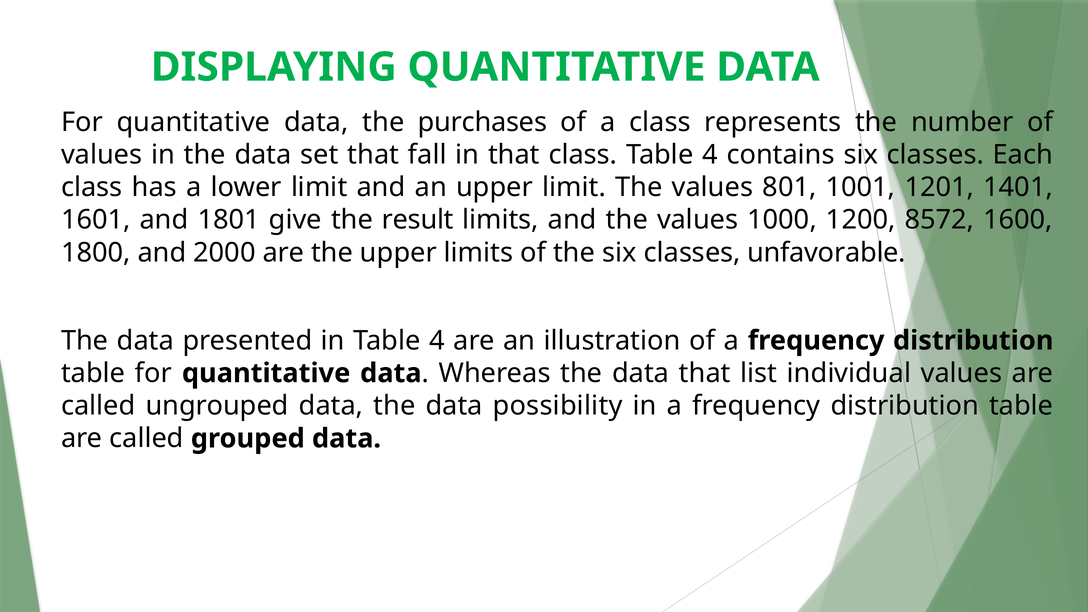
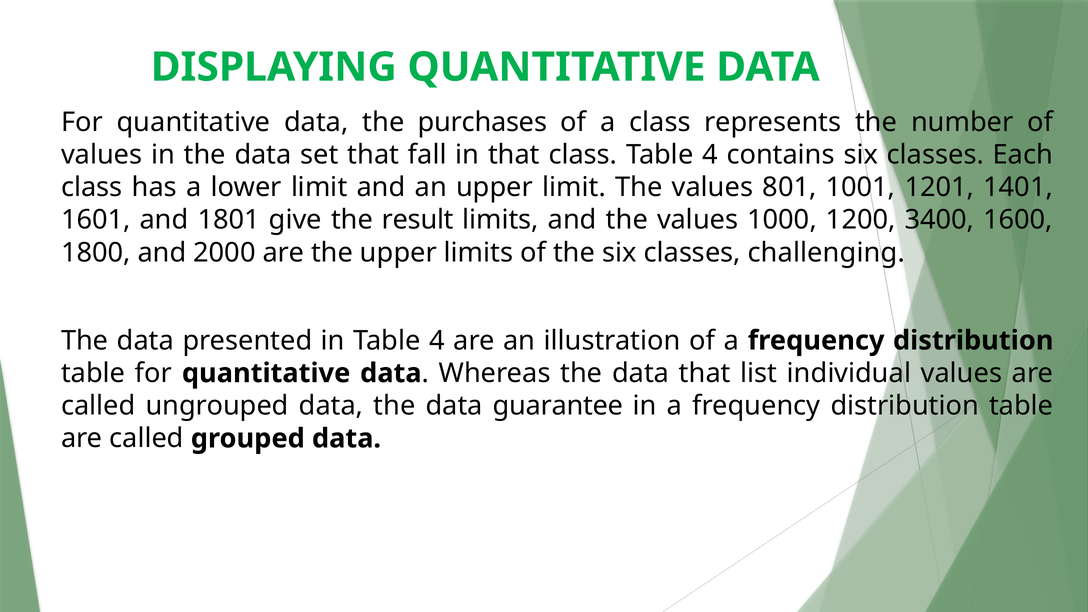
8572: 8572 -> 3400
unfavorable: unfavorable -> challenging
possibility: possibility -> guarantee
